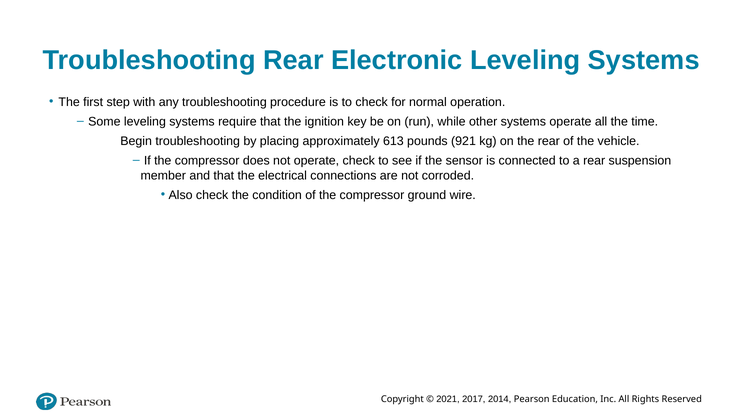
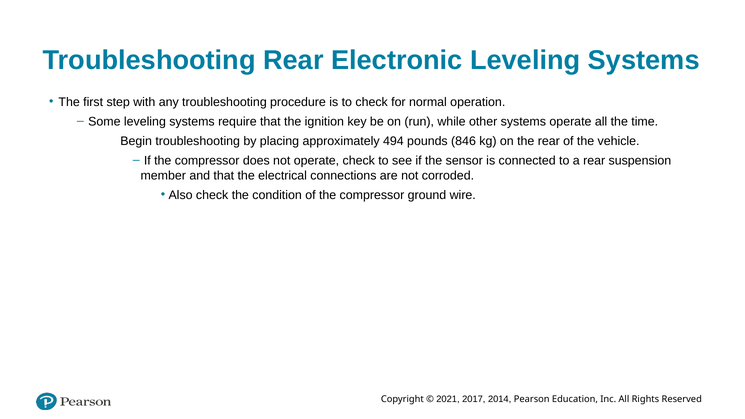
613: 613 -> 494
921: 921 -> 846
